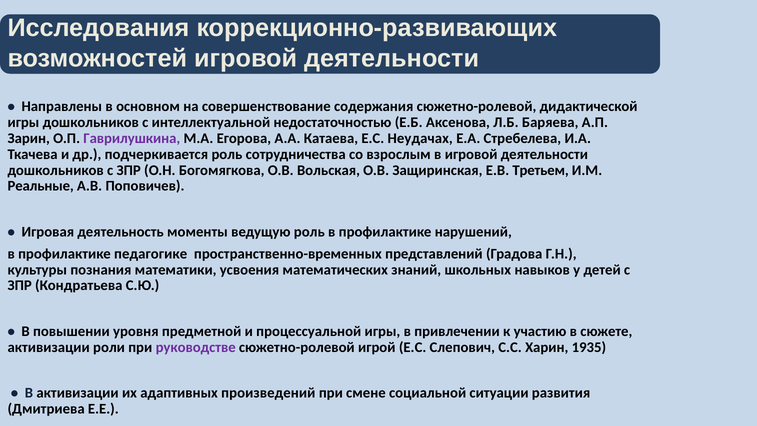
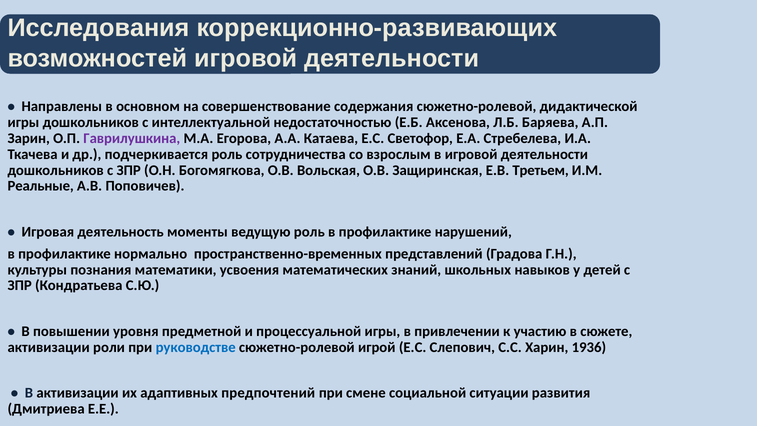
Неудачах: Неудачах -> Светофор
педагогике: педагогике -> нормально
руководстве colour: purple -> blue
1935: 1935 -> 1936
произведений: произведений -> предпочтений
